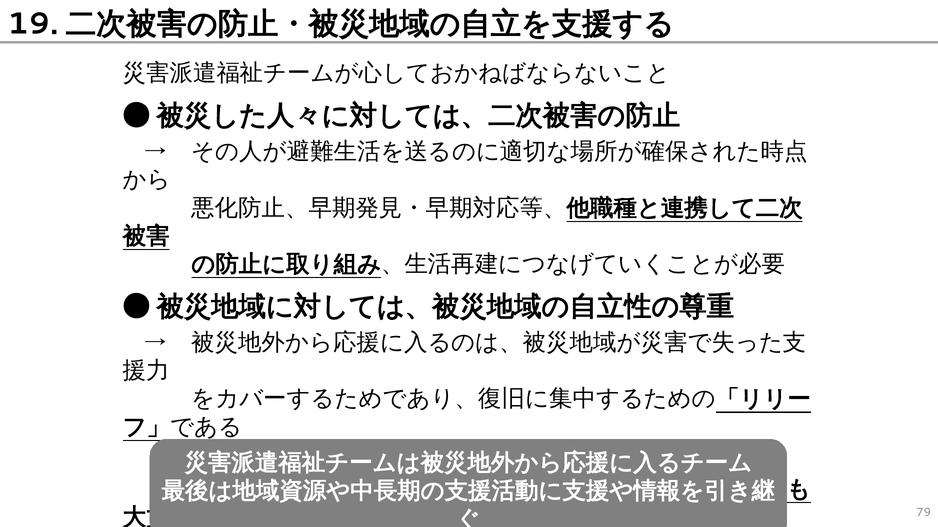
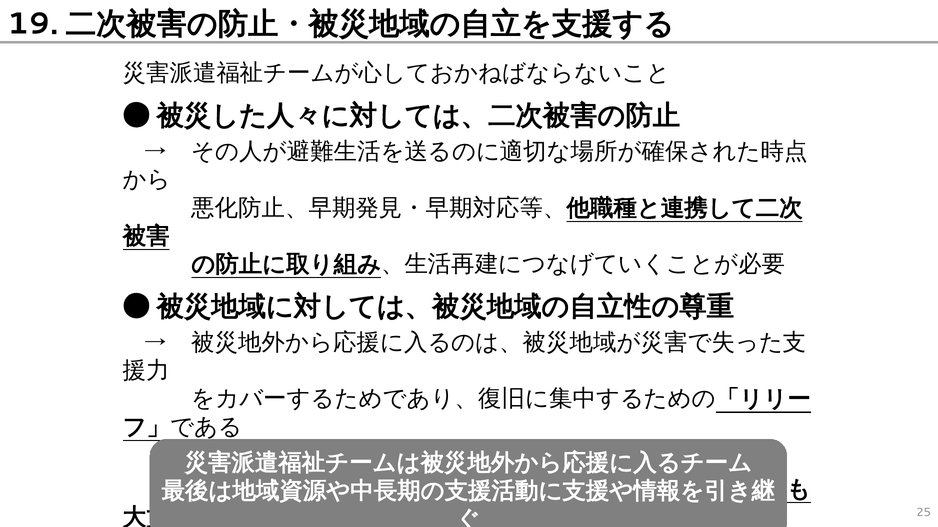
79: 79 -> 25
